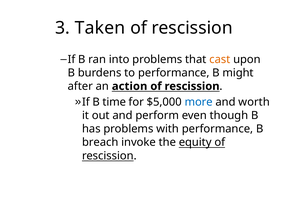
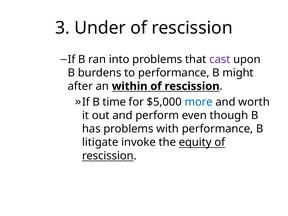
Taken: Taken -> Under
cast colour: orange -> purple
action: action -> within
breach: breach -> litigate
